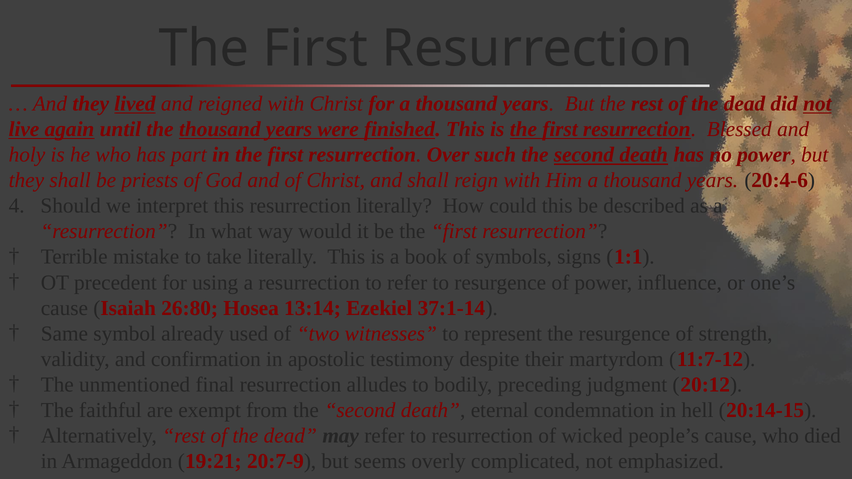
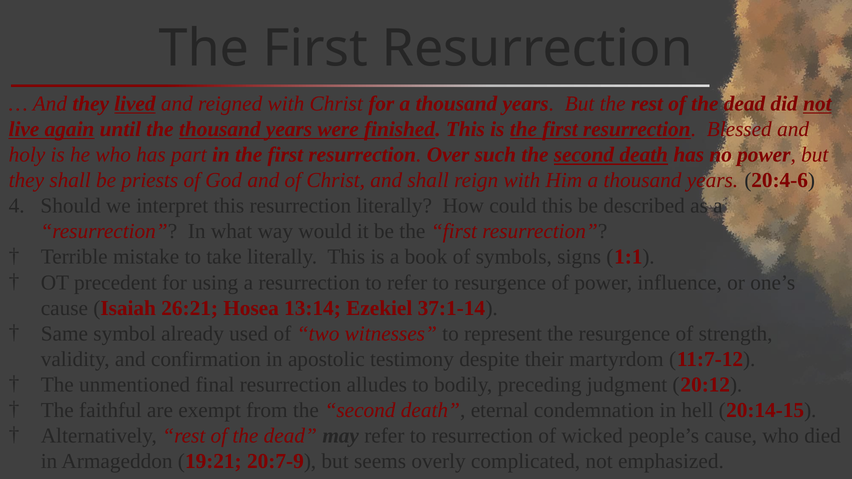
26:80: 26:80 -> 26:21
